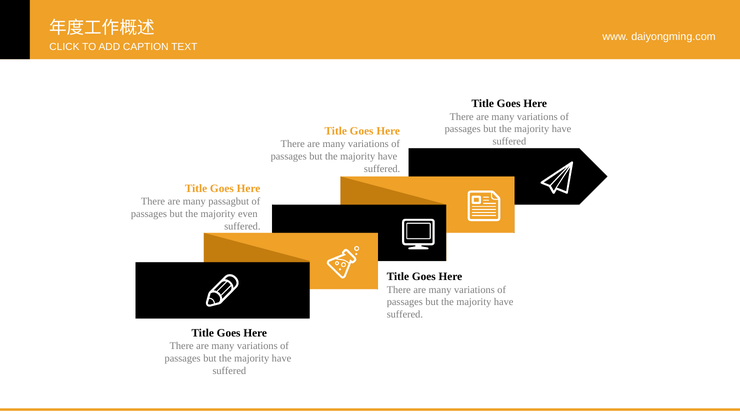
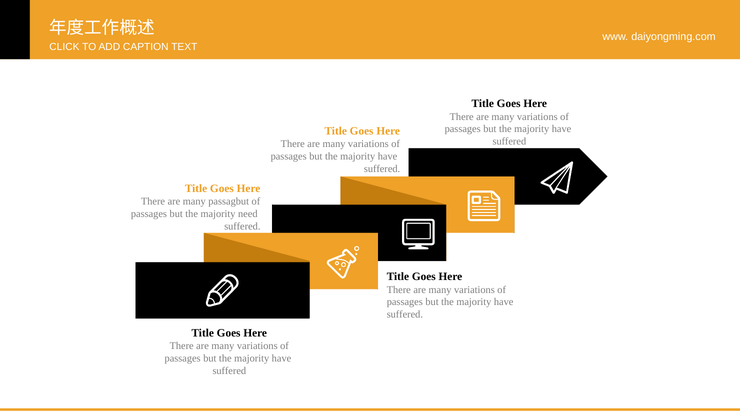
even: even -> need
